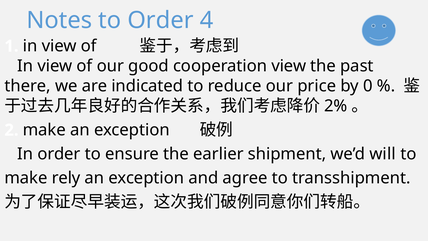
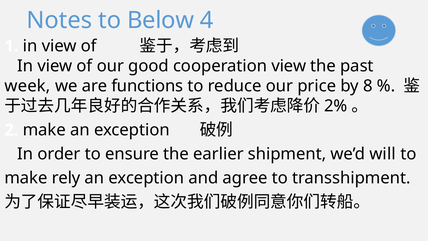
to Order: Order -> Below
there: there -> week
indicated: indicated -> functions
0: 0 -> 8
